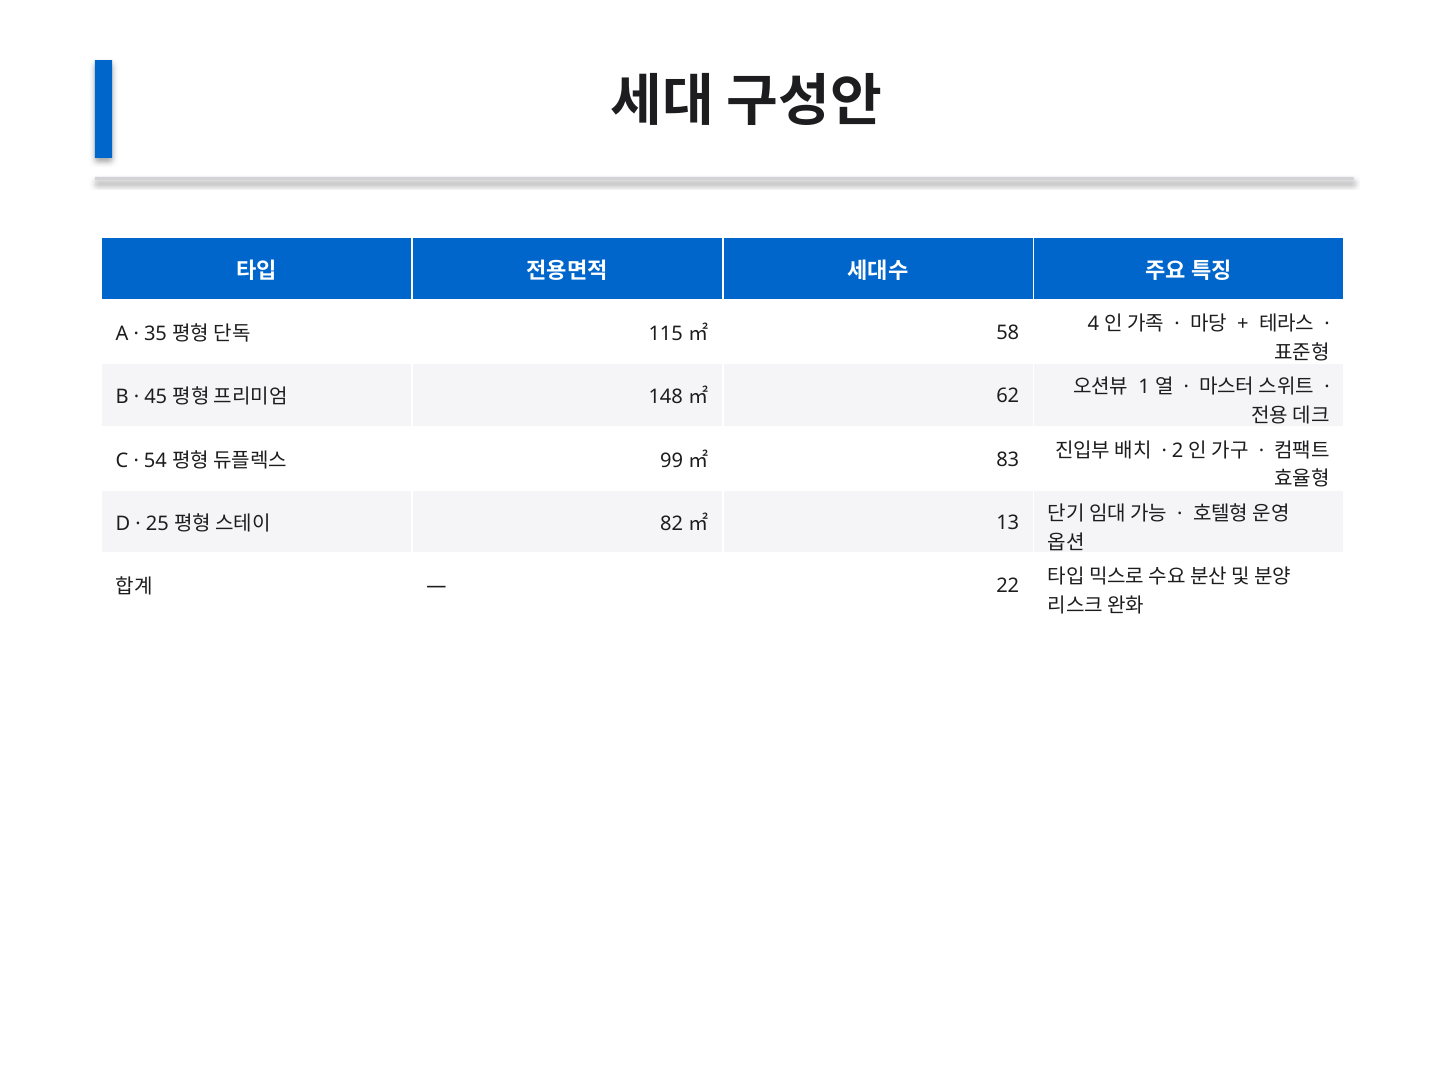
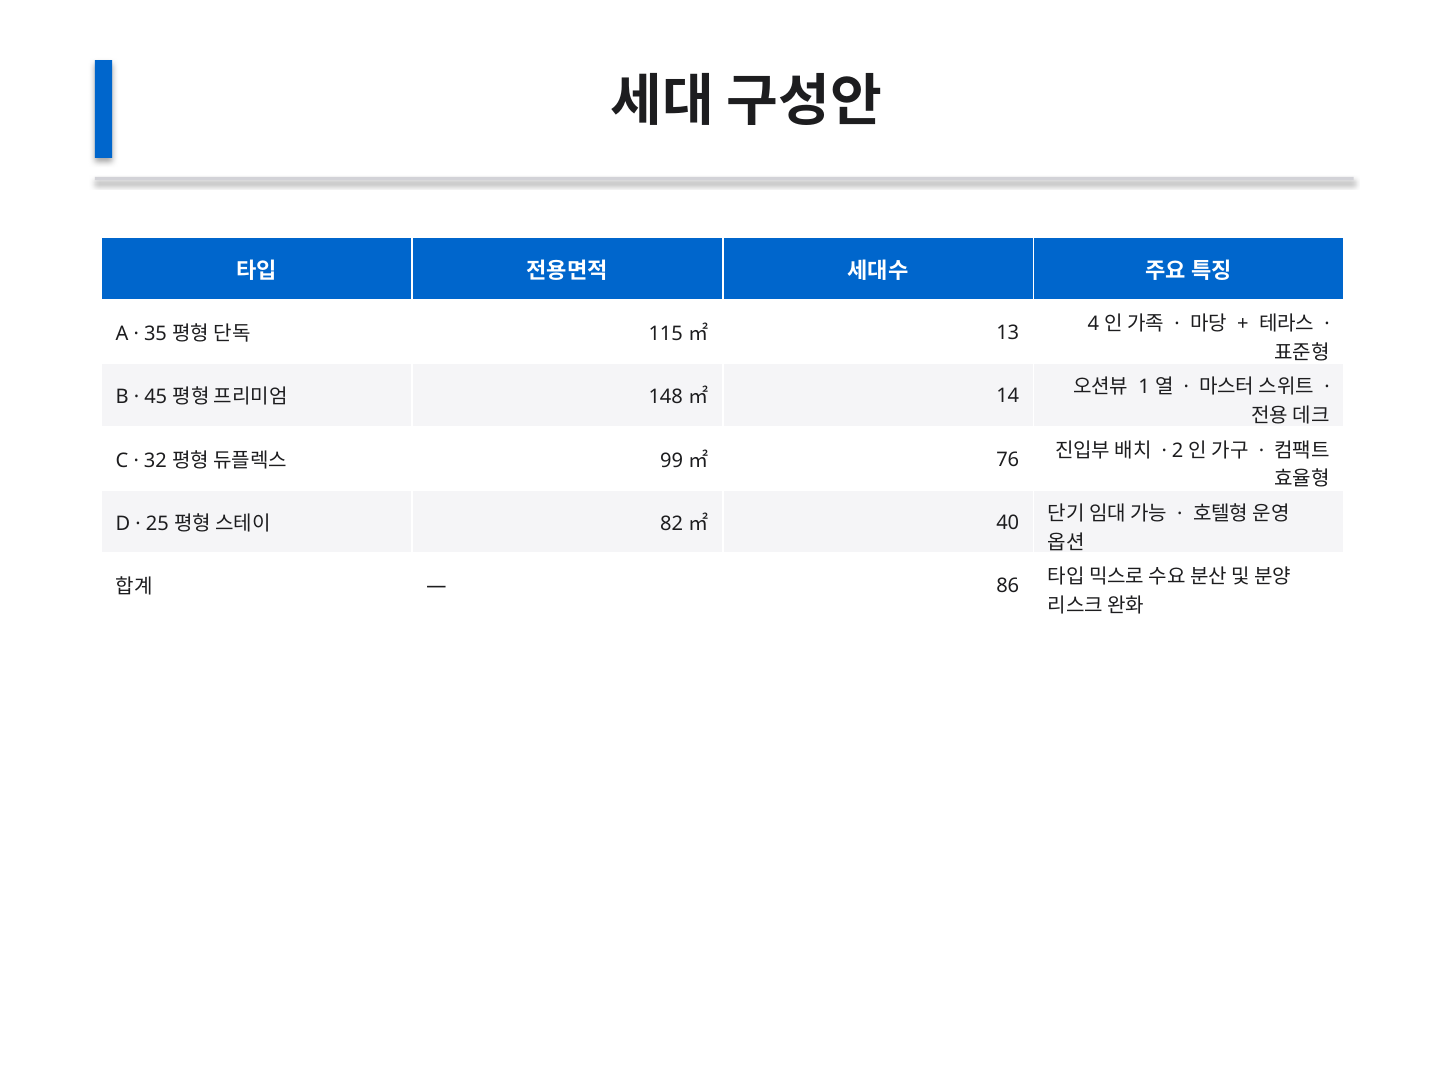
58: 58 -> 13
62: 62 -> 14
54: 54 -> 32
83: 83 -> 76
13: 13 -> 40
22: 22 -> 86
